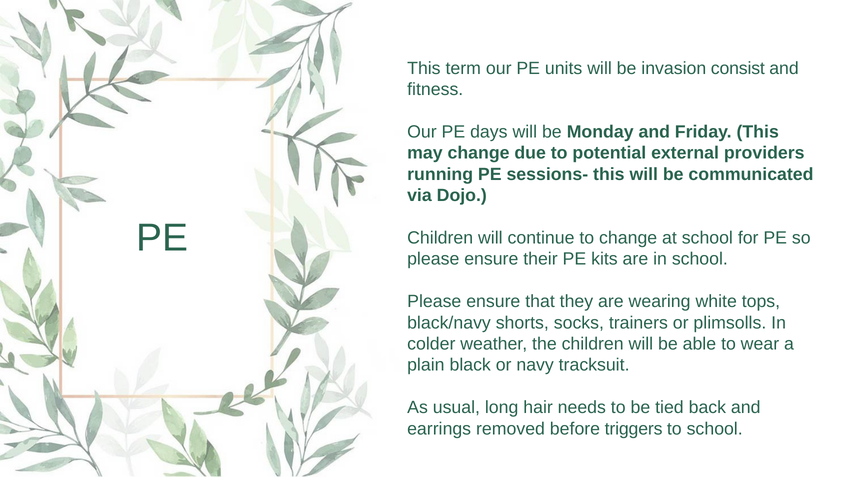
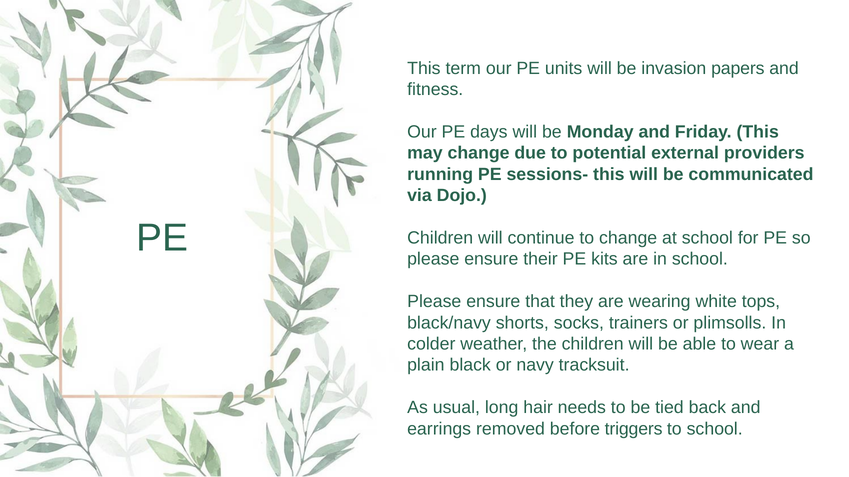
consist: consist -> papers
